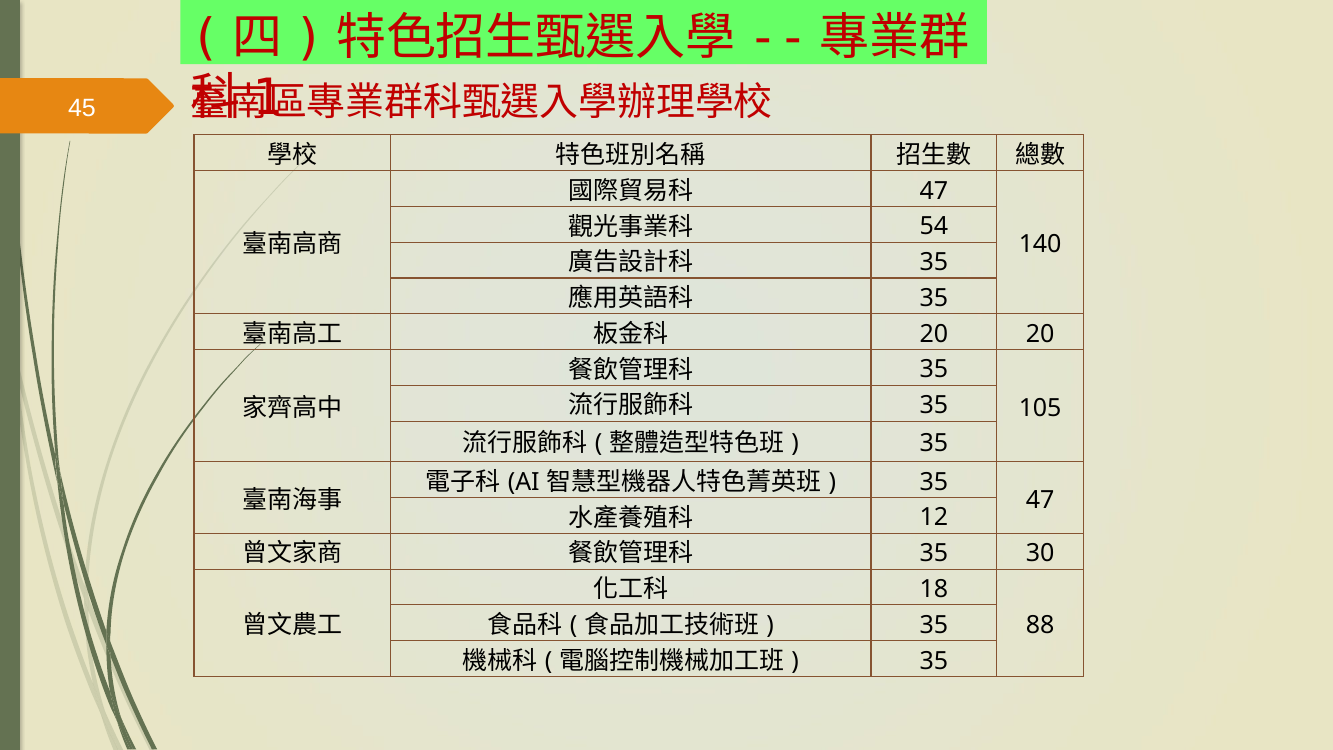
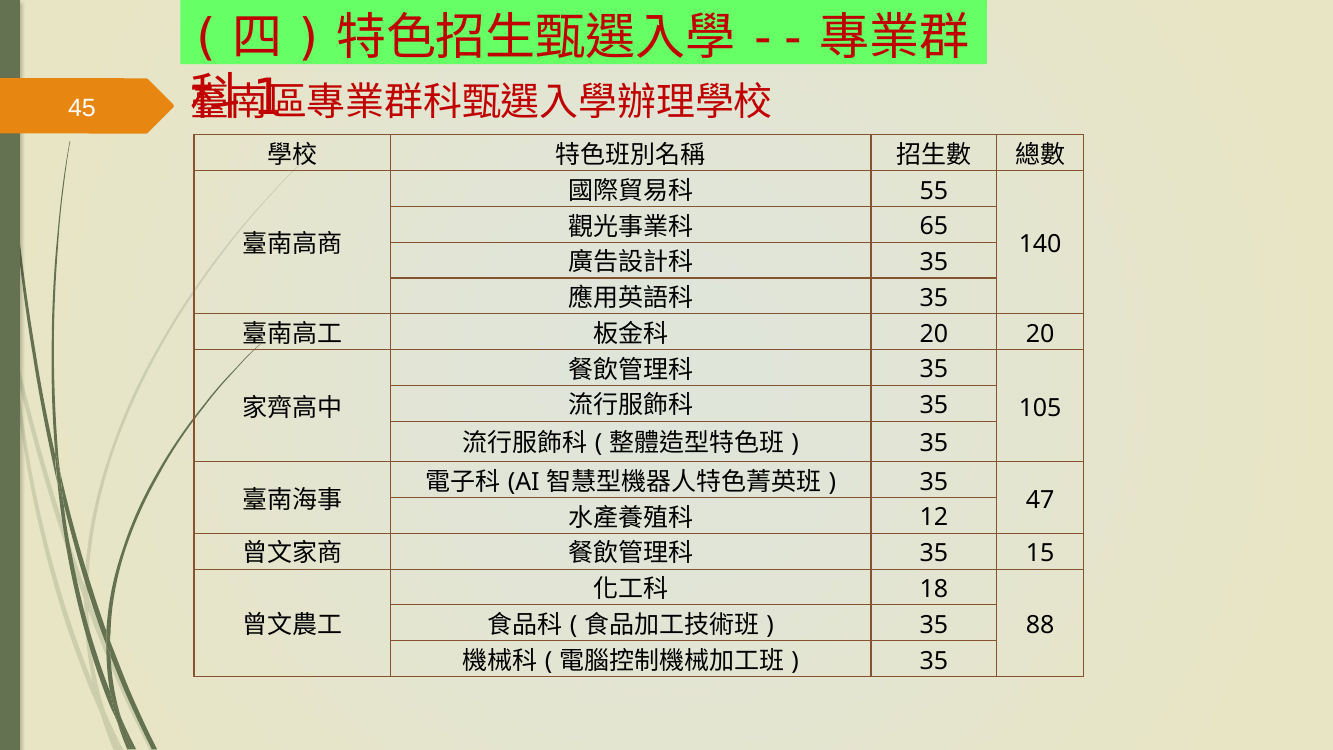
47 at (934, 191): 47 -> 55
54: 54 -> 65
30: 30 -> 15
